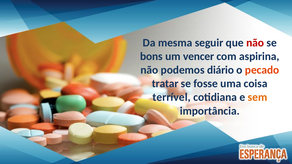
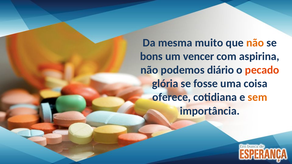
seguir: seguir -> muito
não at (255, 43) colour: red -> orange
tratar: tratar -> glória
terrível: terrível -> oferece
